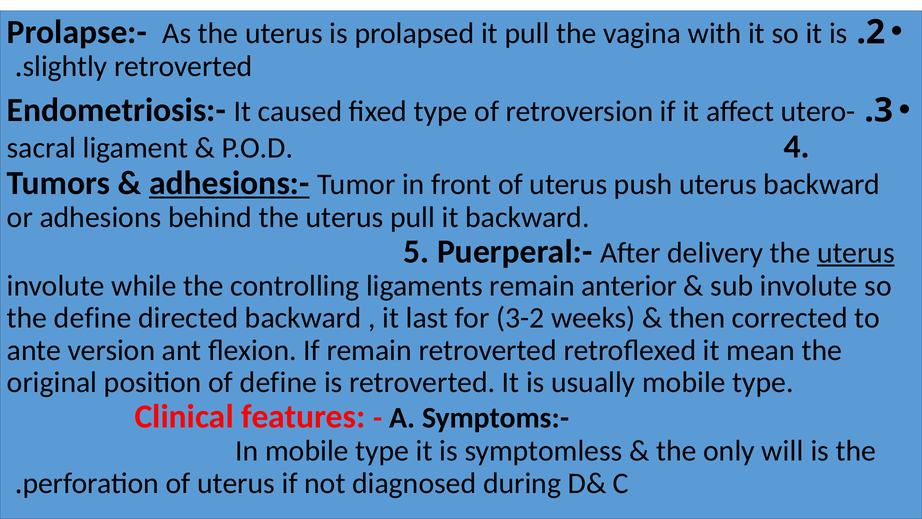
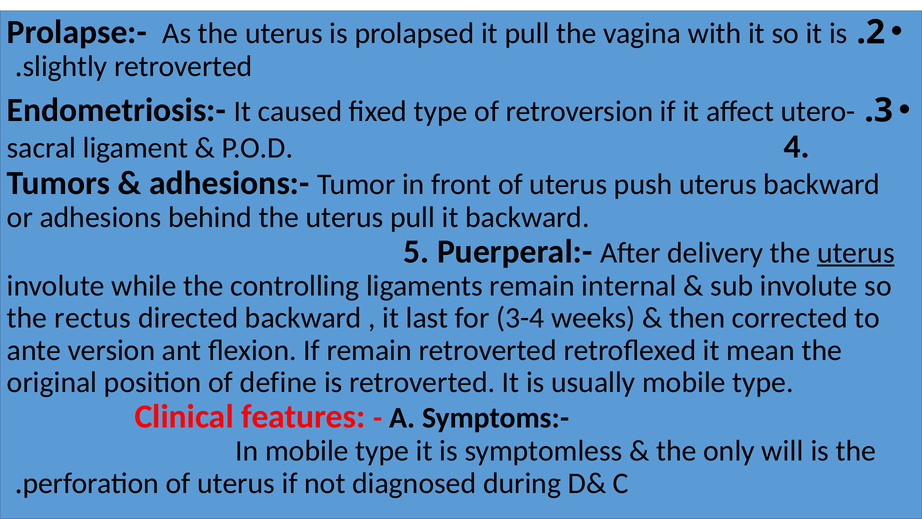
adhesions:- underline: present -> none
anterior: anterior -> internal
the define: define -> rectus
3-2: 3-2 -> 3-4
